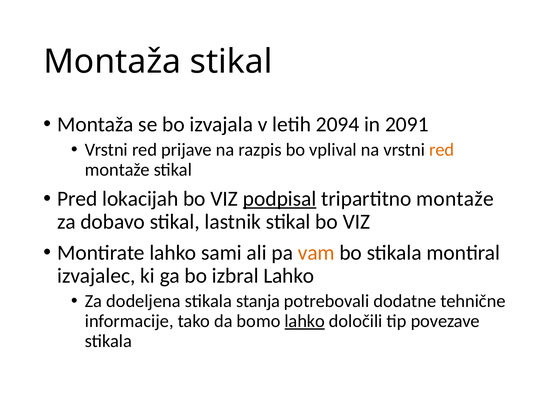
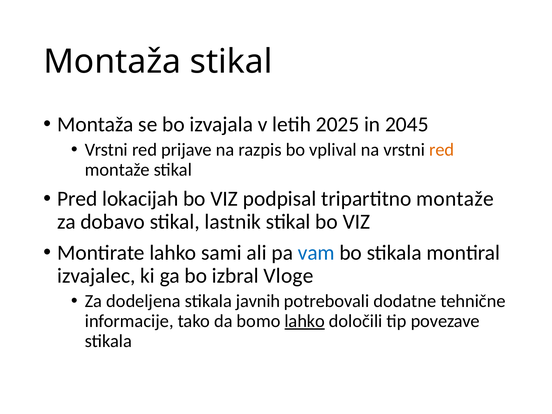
2094: 2094 -> 2025
2091: 2091 -> 2045
podpisal underline: present -> none
vam colour: orange -> blue
izbral Lahko: Lahko -> Vloge
stanja: stanja -> javnih
